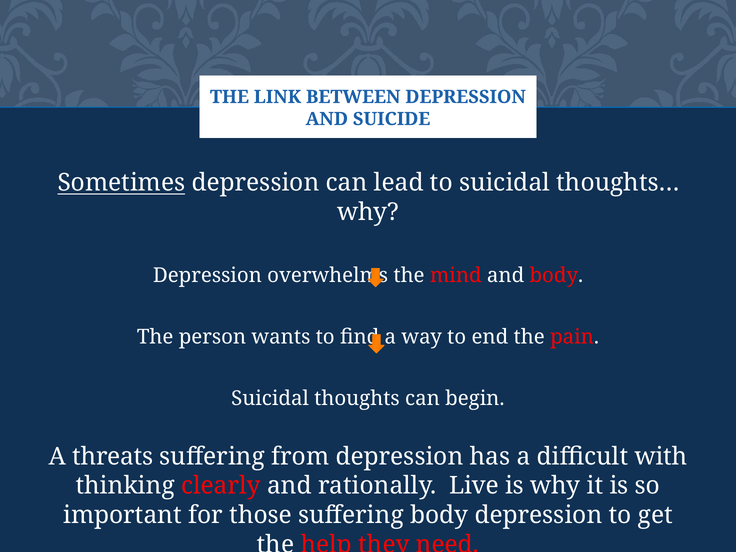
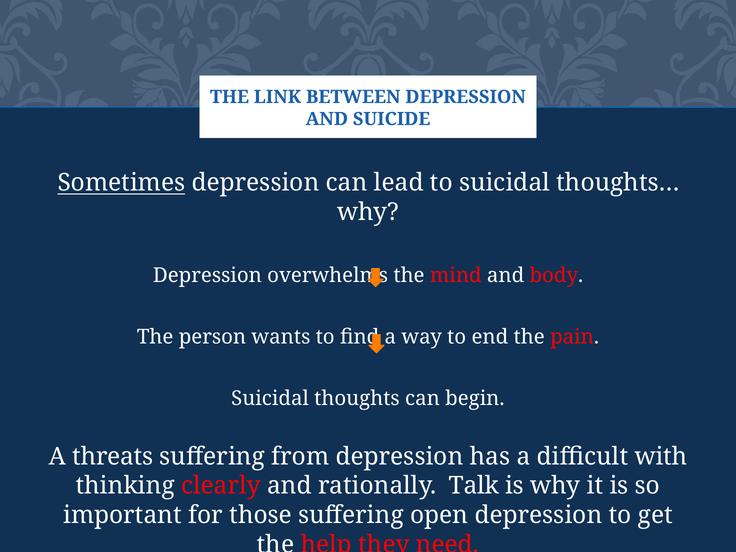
Live: Live -> Talk
suffering body: body -> open
